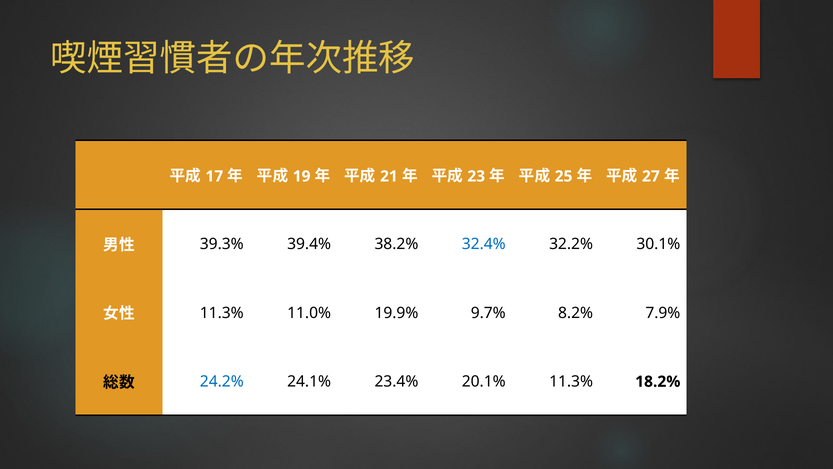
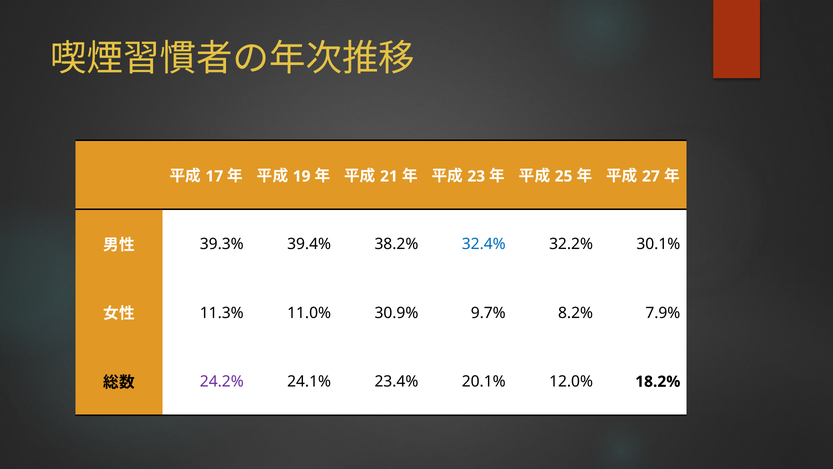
19.9%: 19.9% -> 30.9%
24.2% colour: blue -> purple
20.1% 11.3%: 11.3% -> 12.0%
